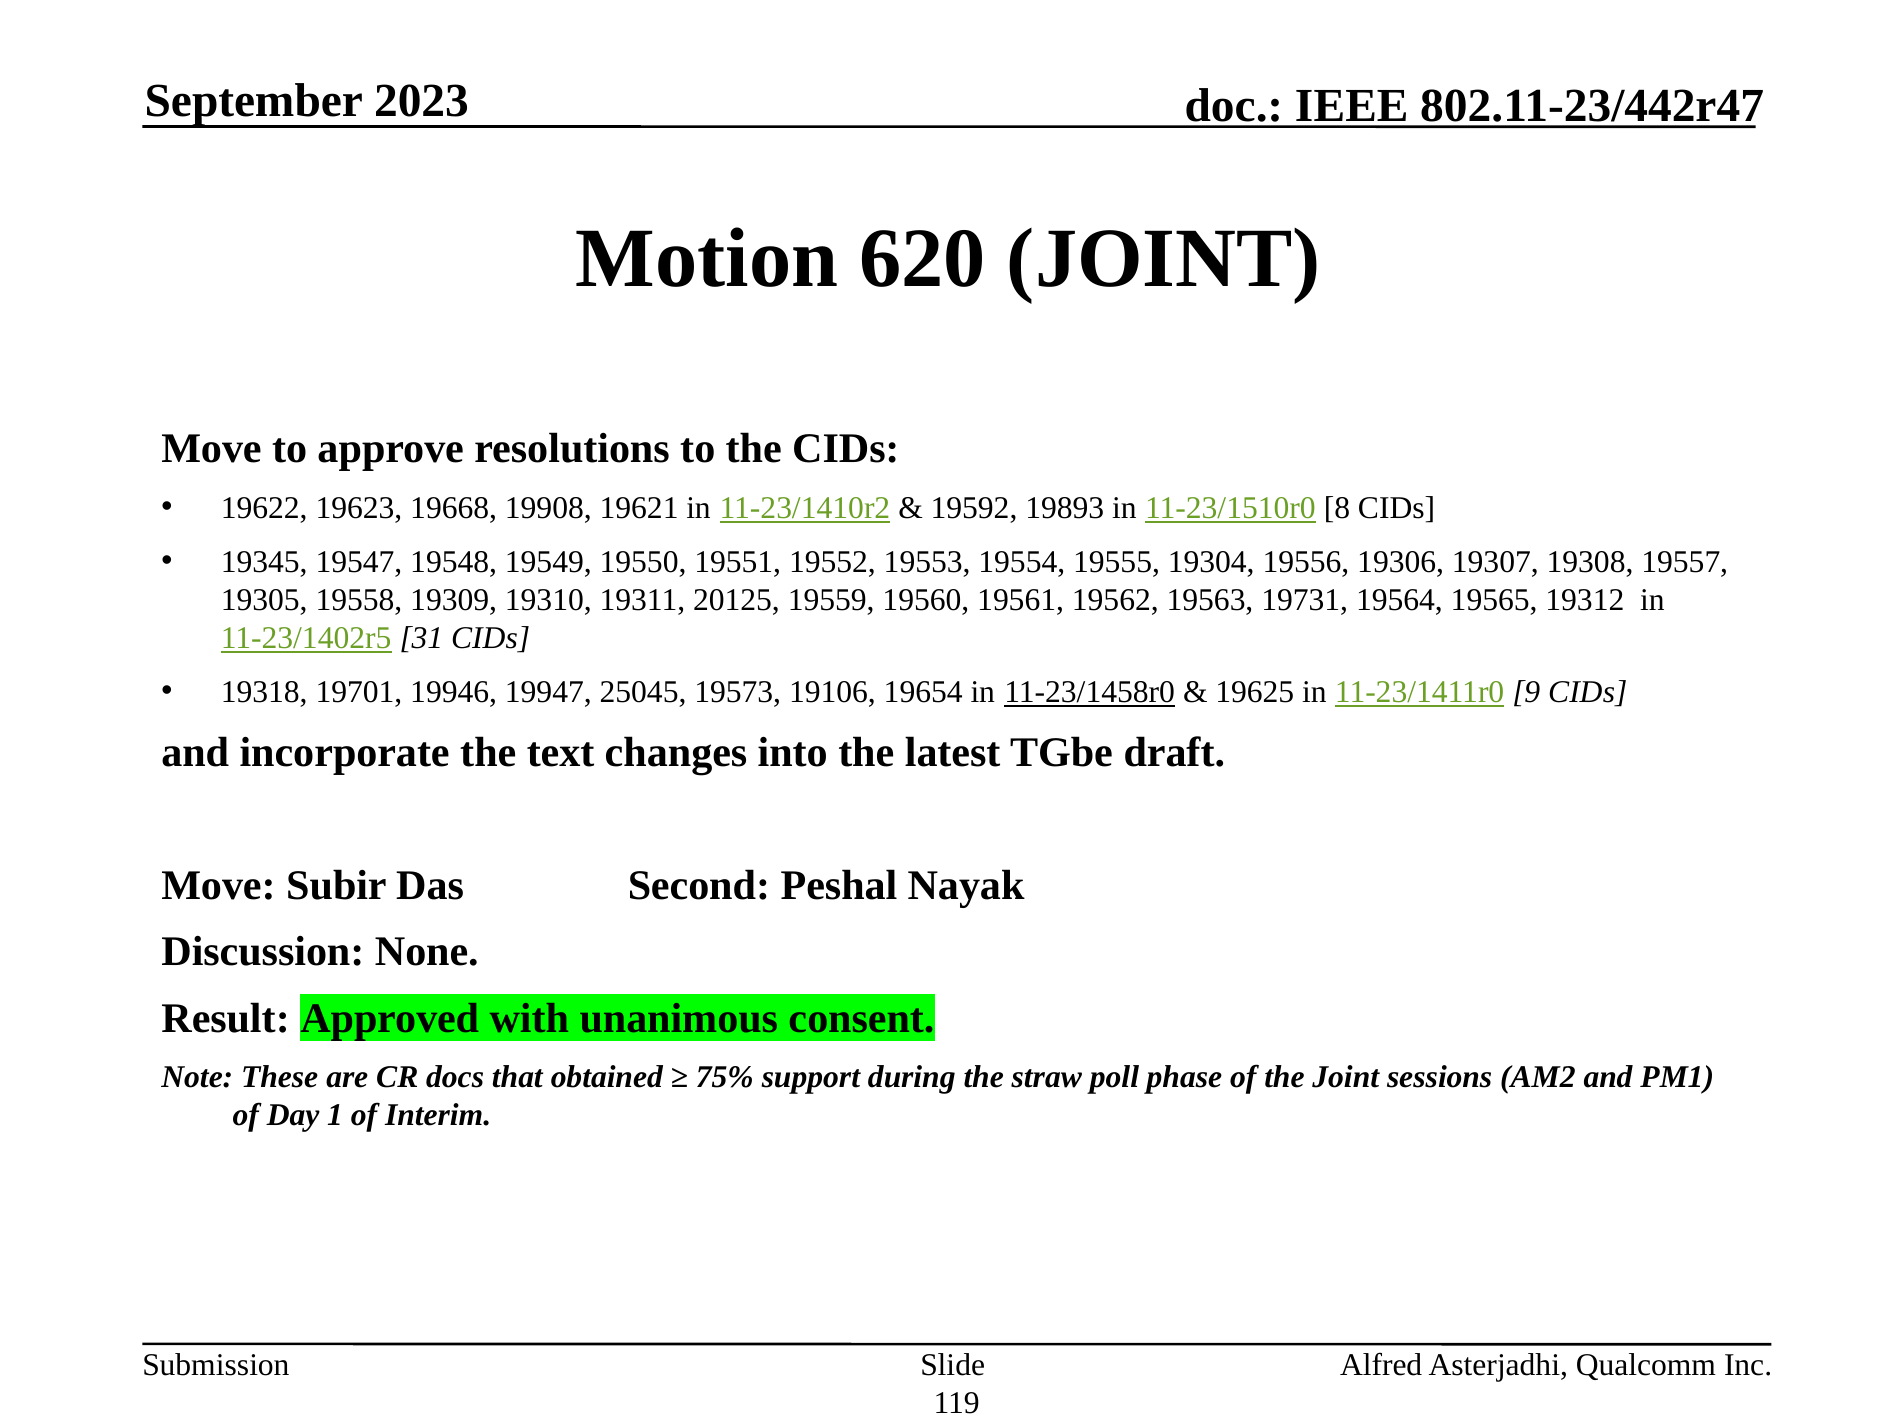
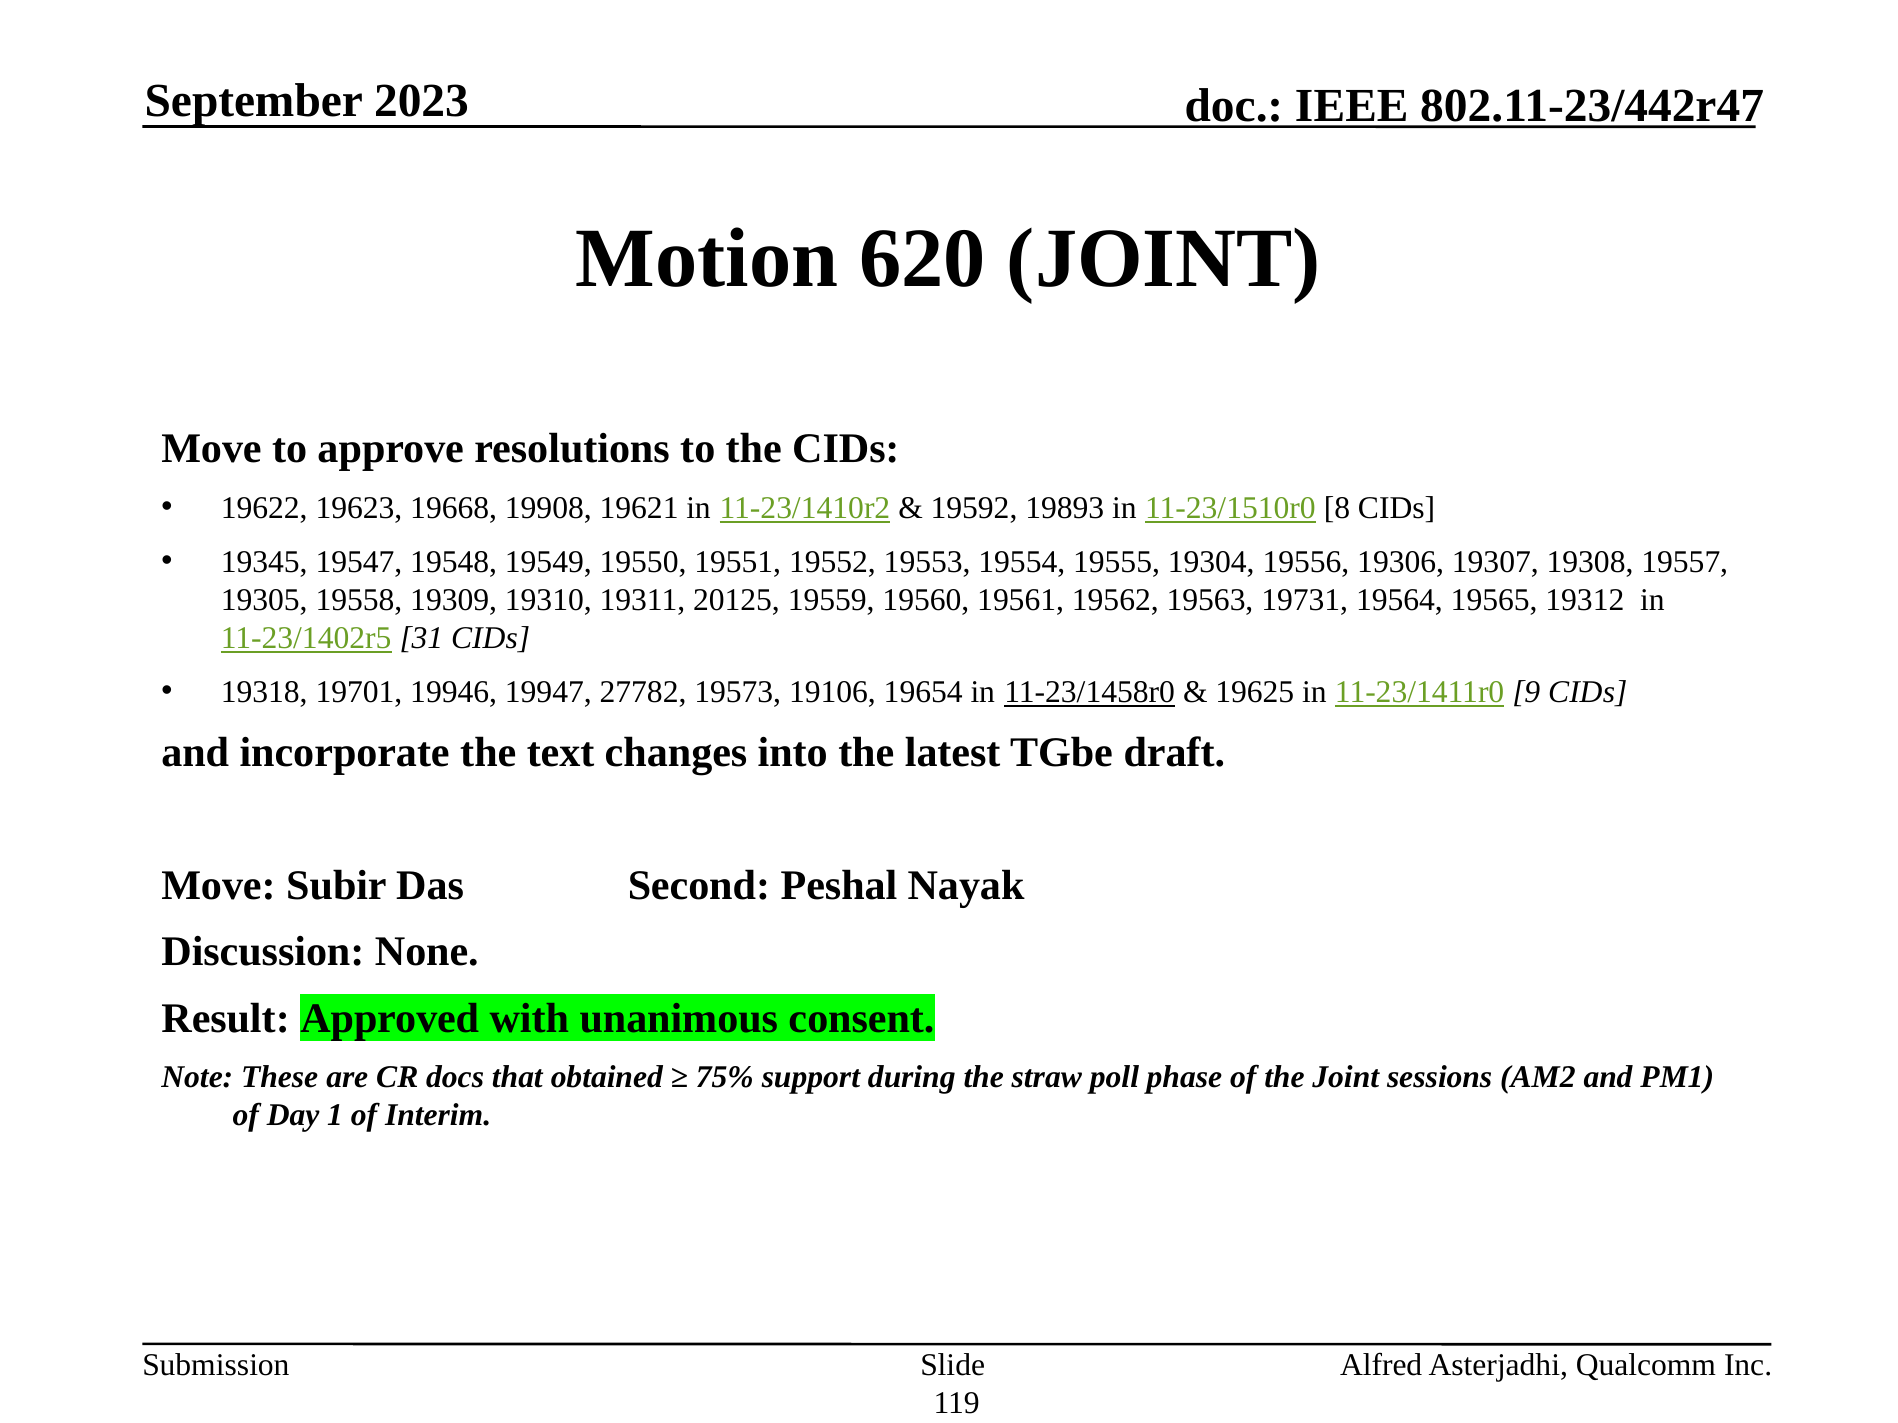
25045: 25045 -> 27782
